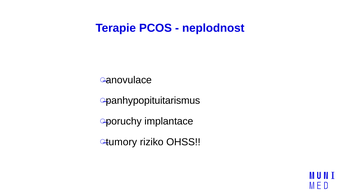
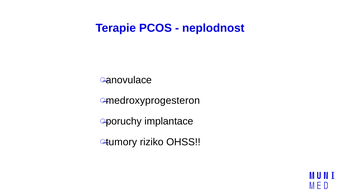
panhypopituitarismus: panhypopituitarismus -> medroxyprogesteron
